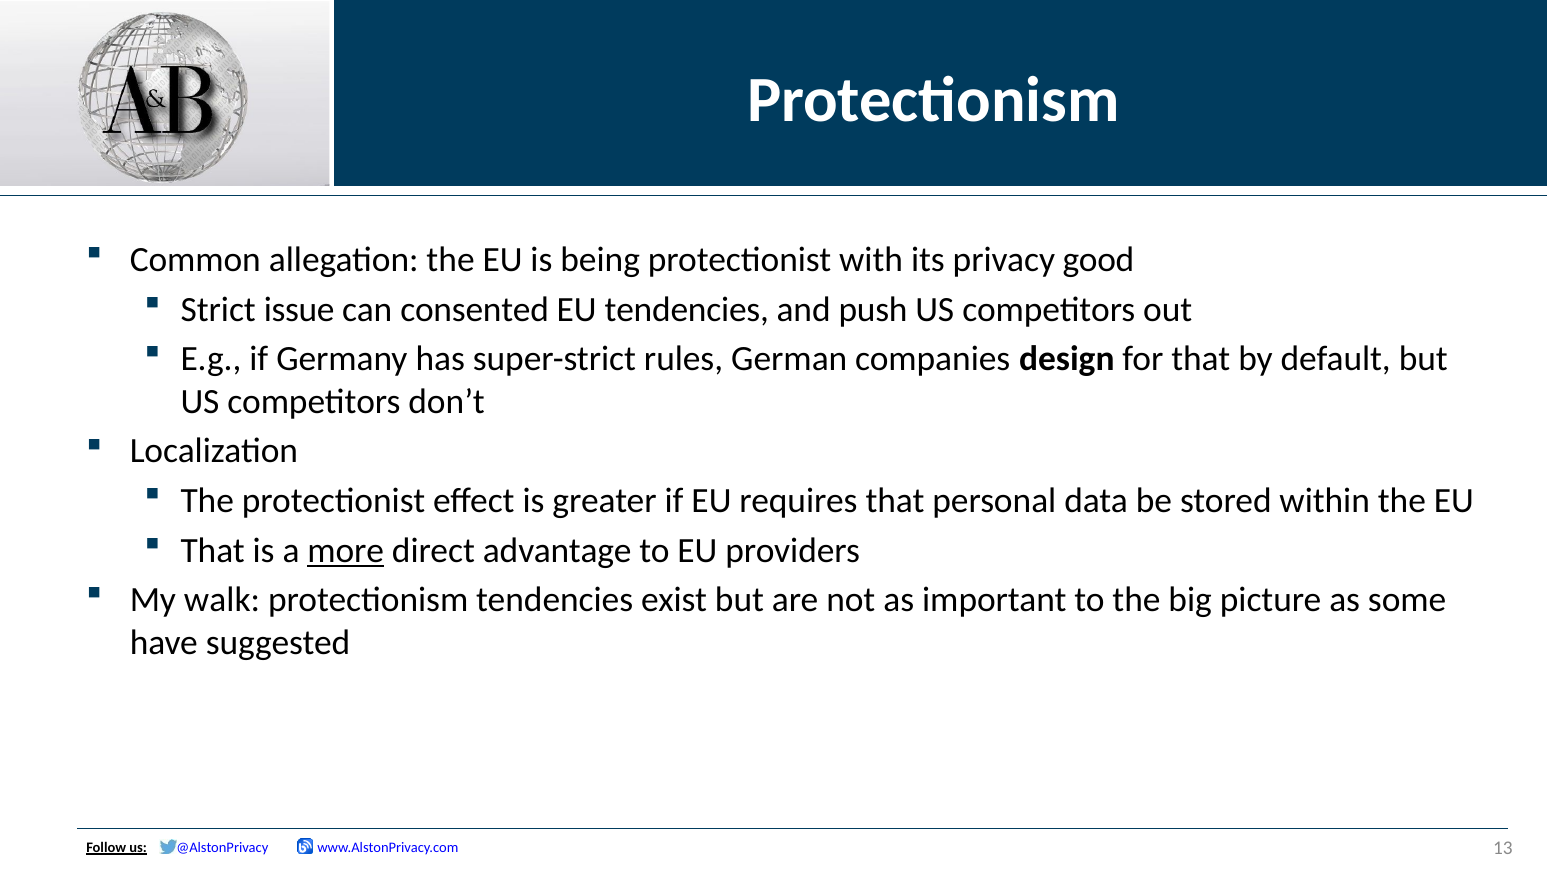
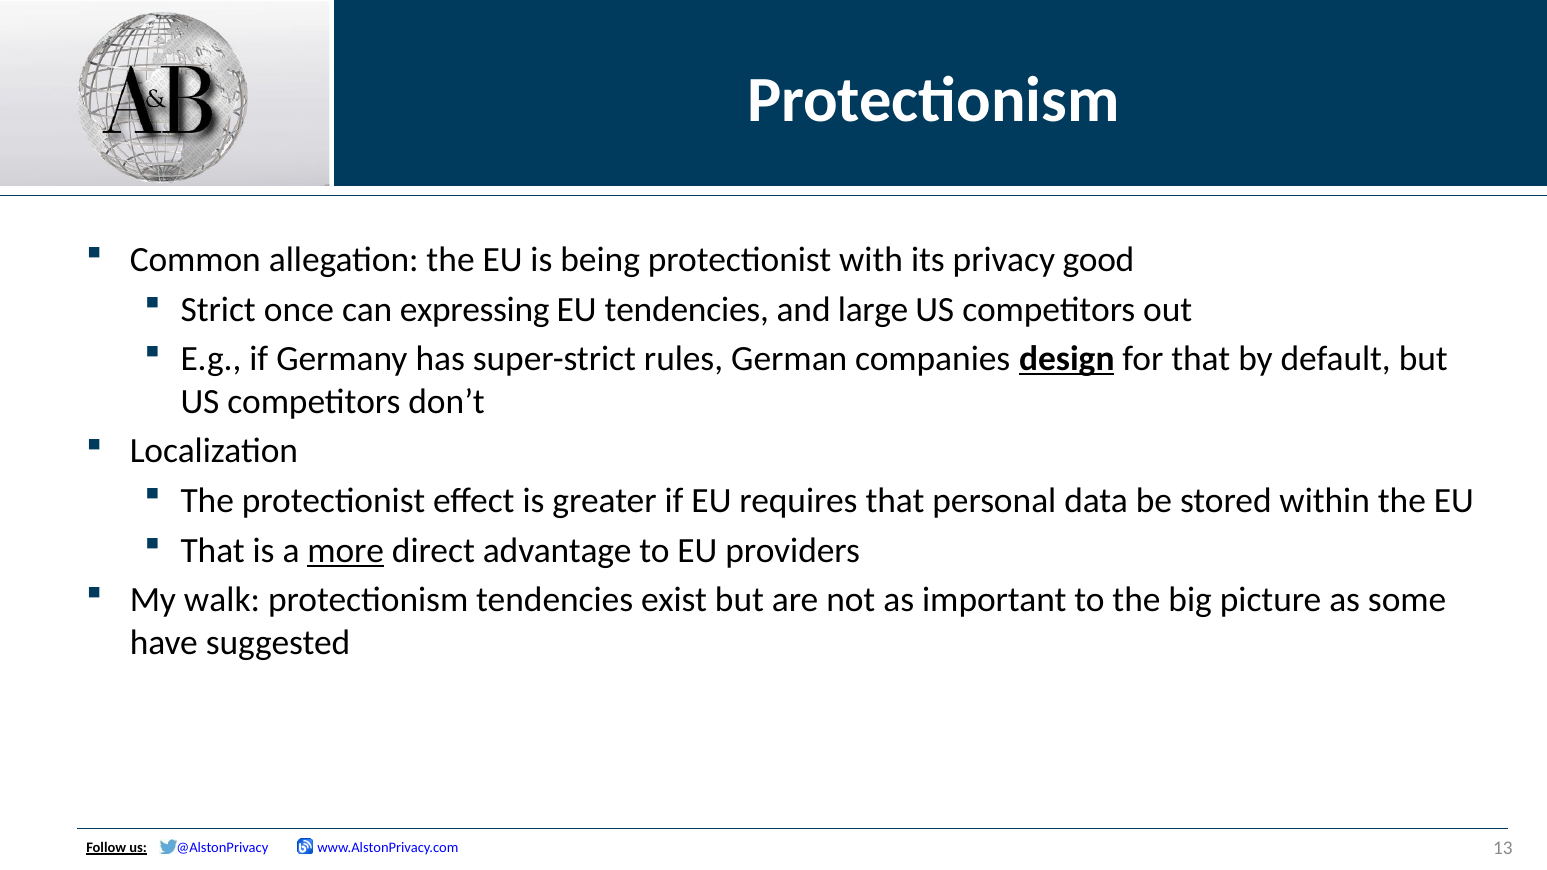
issue: issue -> once
consented: consented -> expressing
push: push -> large
design underline: none -> present
